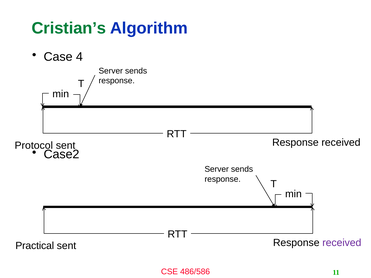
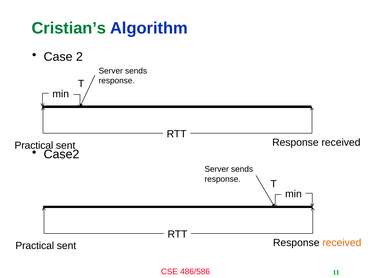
4: 4 -> 2
Protocol at (34, 146): Protocol -> Practical
received at (342, 243) colour: purple -> orange
